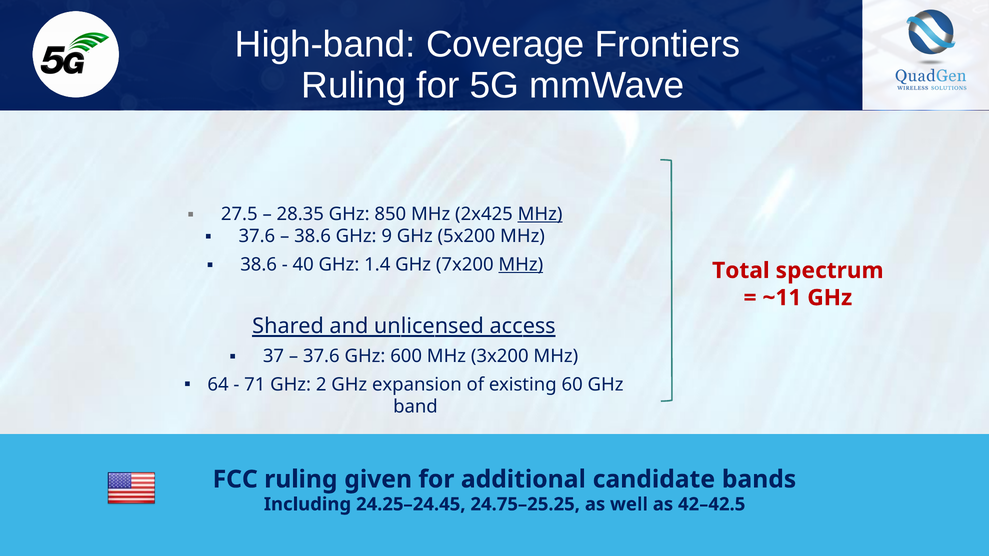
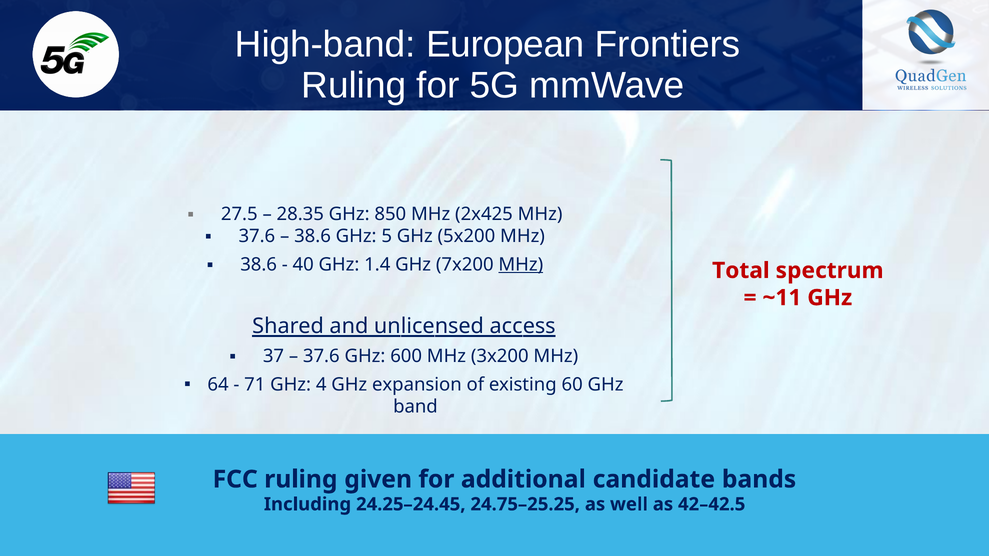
Coverage: Coverage -> European
MHz at (540, 214) underline: present -> none
9: 9 -> 5
2: 2 -> 4
